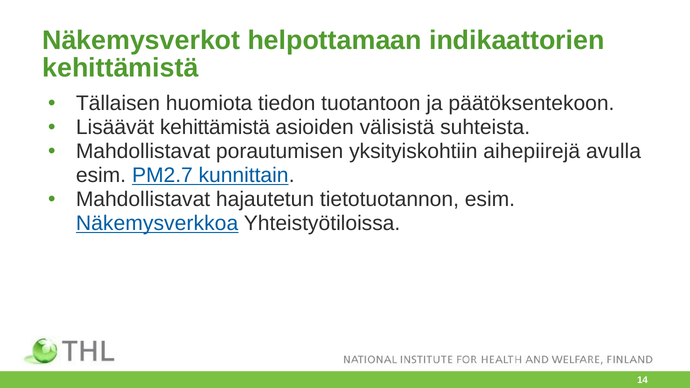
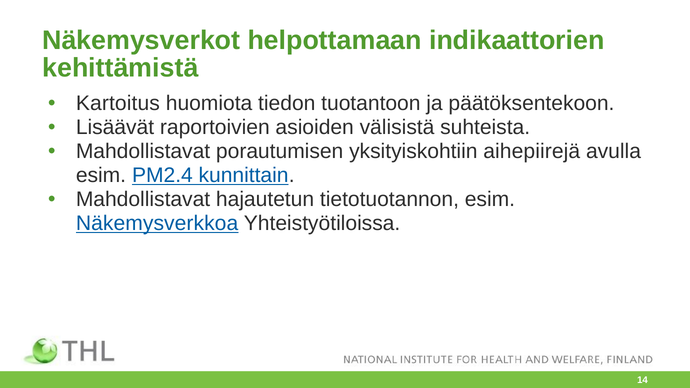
Tällaisen: Tällaisen -> Kartoitus
Lisäävät kehittämistä: kehittämistä -> raportoivien
PM2.7: PM2.7 -> PM2.4
